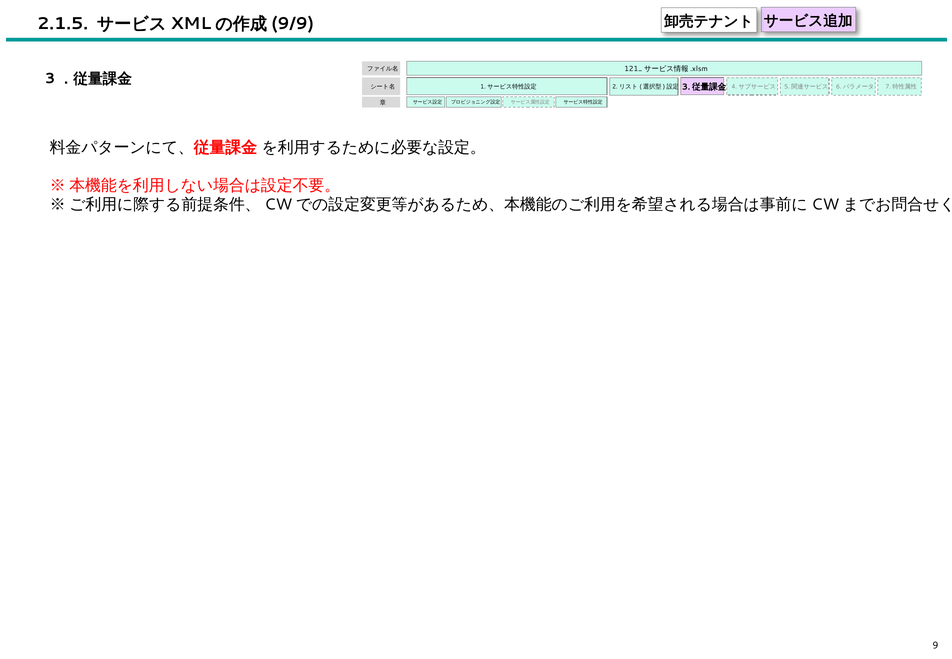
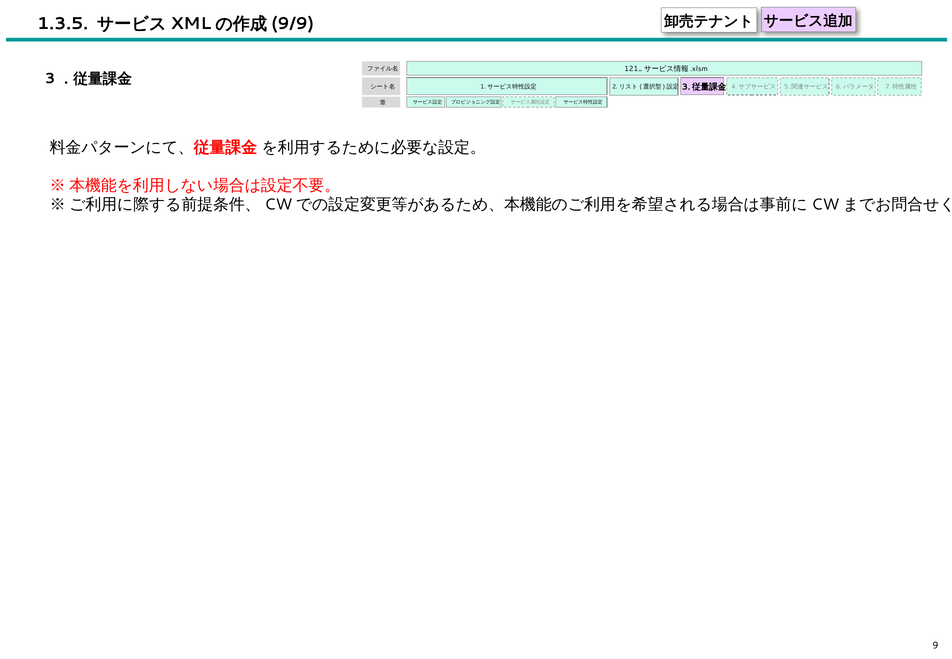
2.1.5: 2.1.5 -> 1.3.5
